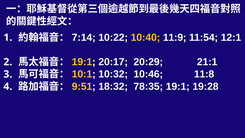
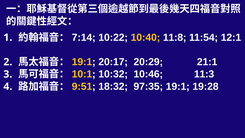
11:9: 11:9 -> 11:8
11:8: 11:8 -> 11:3
78:35: 78:35 -> 97:35
